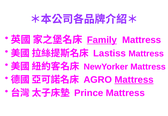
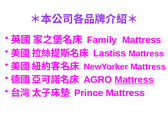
Family underline: present -> none
